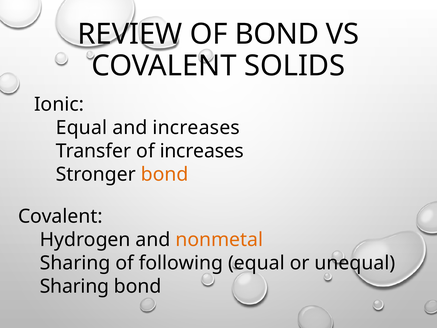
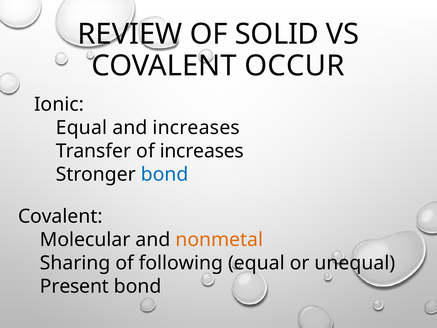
OF BOND: BOND -> SOLID
SOLIDS: SOLIDS -> OCCUR
bond at (165, 174) colour: orange -> blue
Hydrogen: Hydrogen -> Molecular
Sharing at (74, 286): Sharing -> Present
